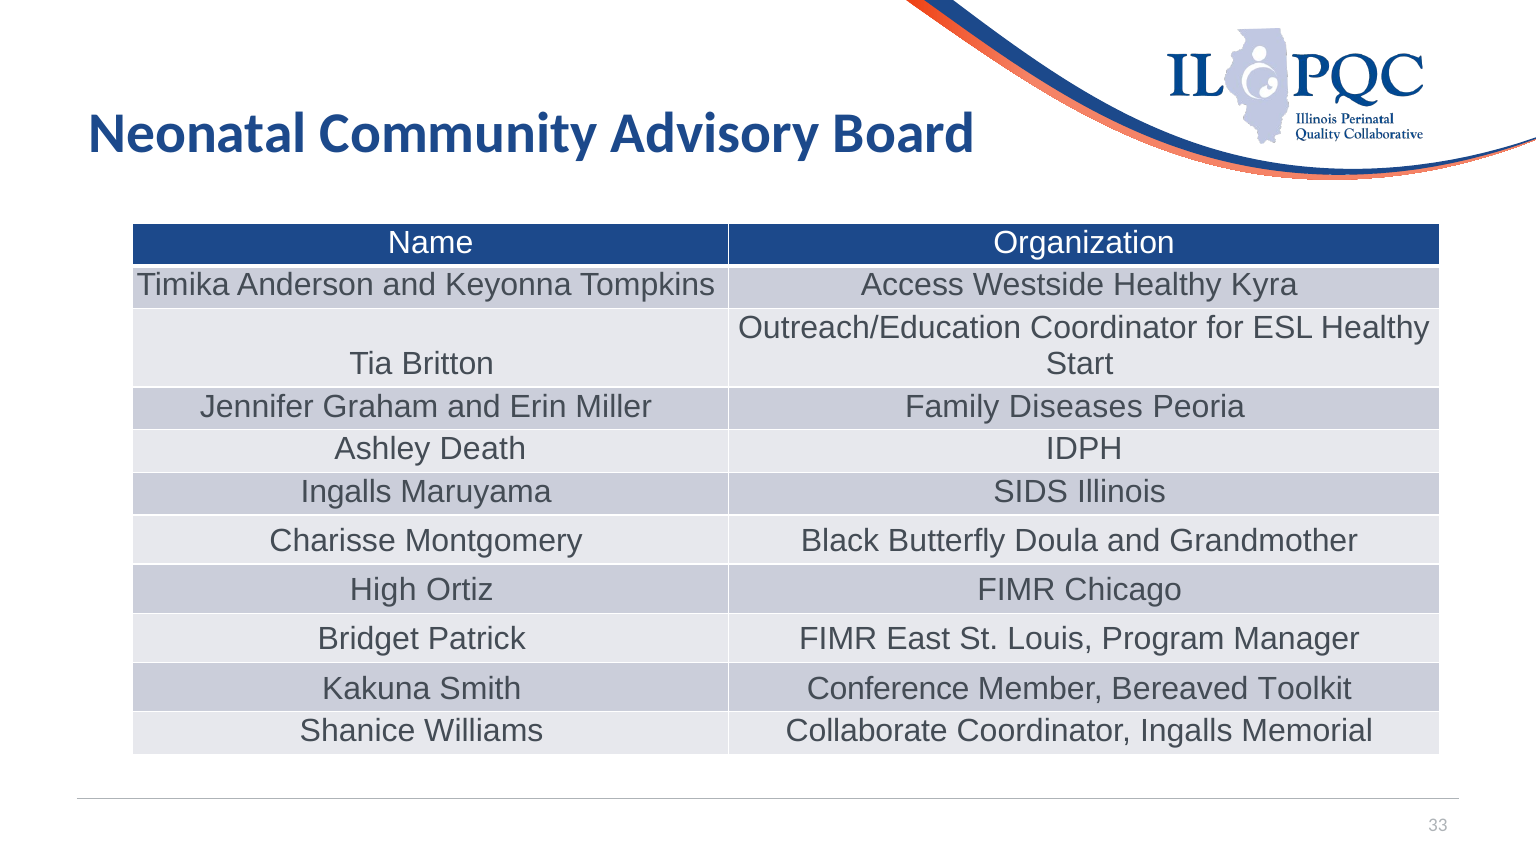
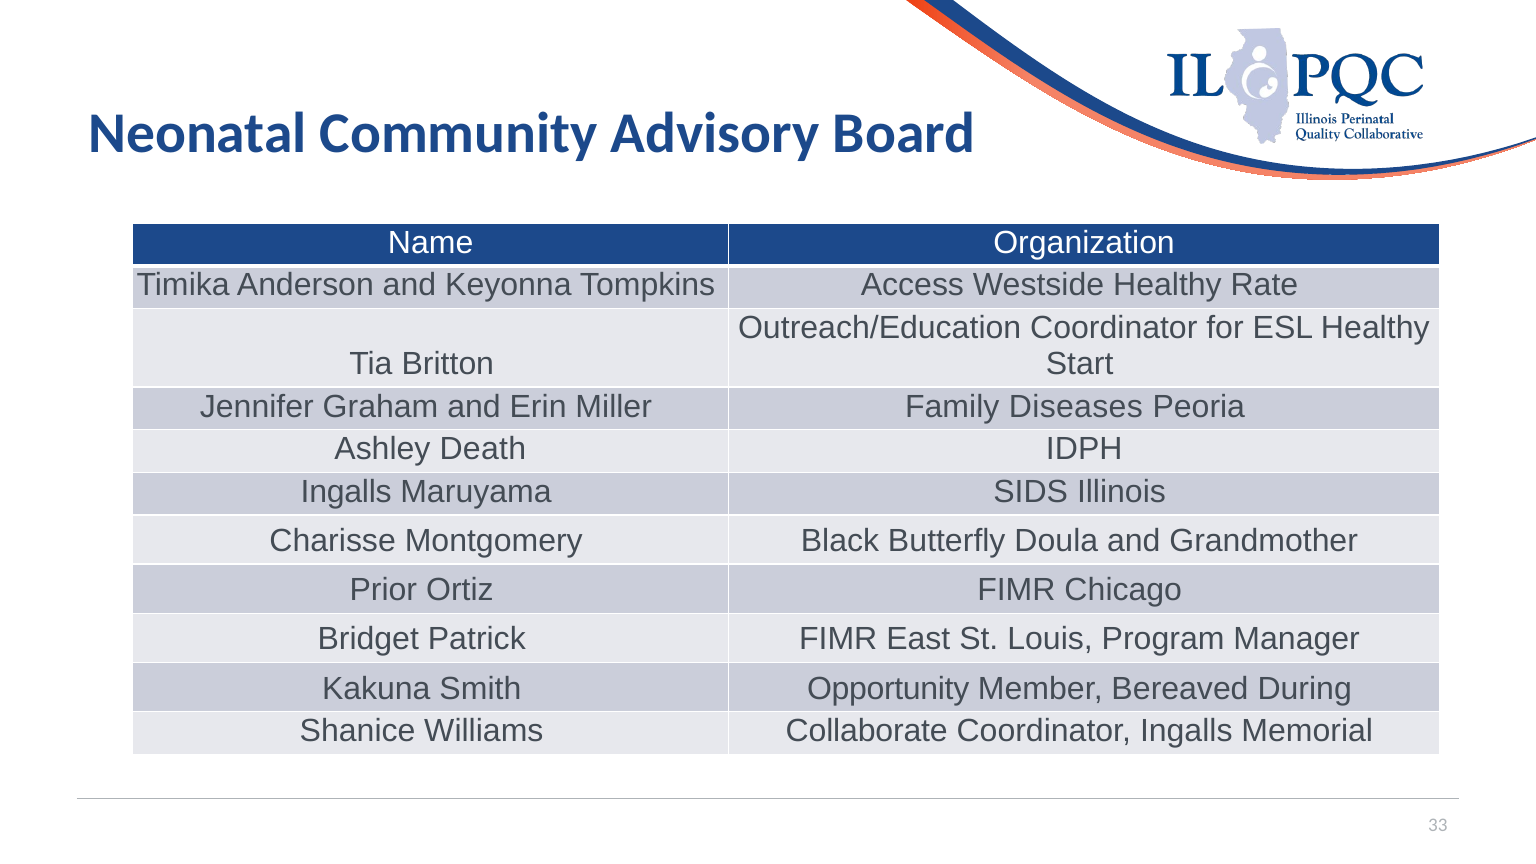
Kyra: Kyra -> Rate
High: High -> Prior
Conference: Conference -> Opportunity
Toolkit: Toolkit -> During
